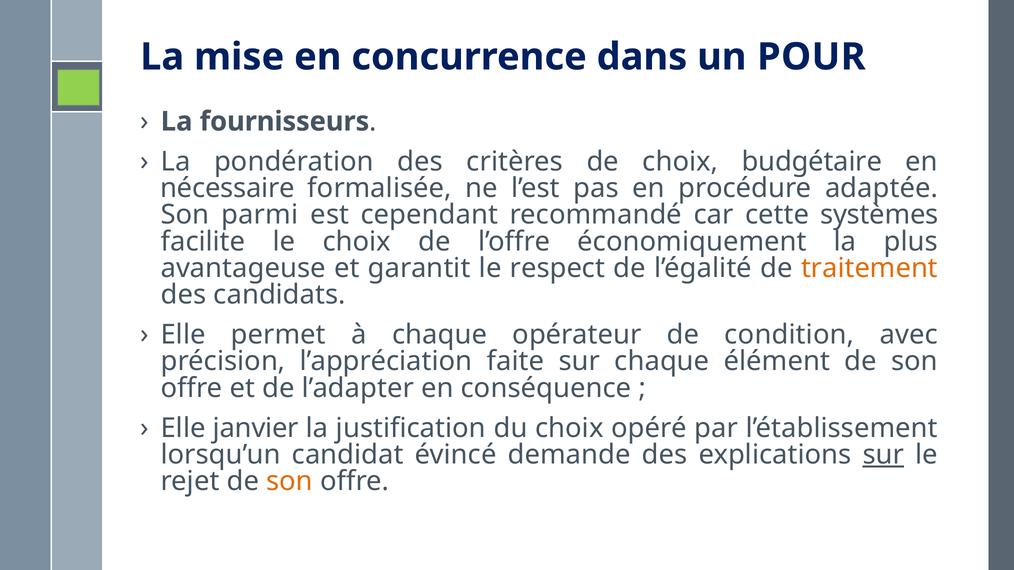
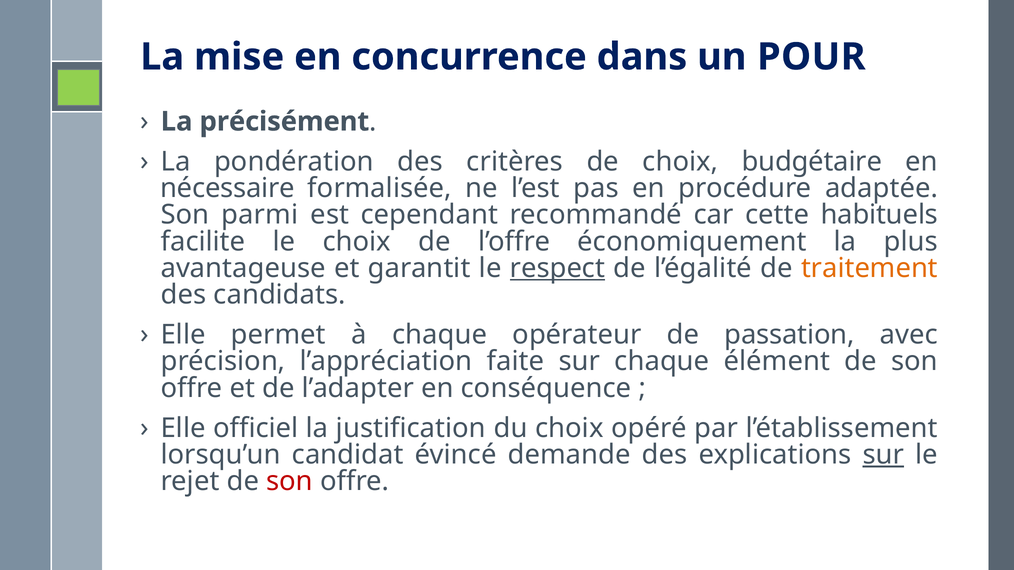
fournisseurs: fournisseurs -> précisément
systèmes: systèmes -> habituels
respect underline: none -> present
condition: condition -> passation
janvier: janvier -> officiel
son at (290, 482) colour: orange -> red
